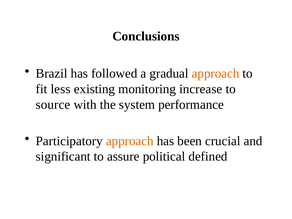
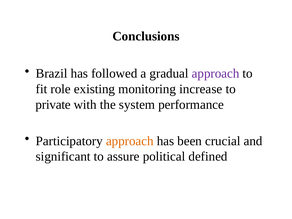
approach at (216, 73) colour: orange -> purple
less: less -> role
source: source -> private
